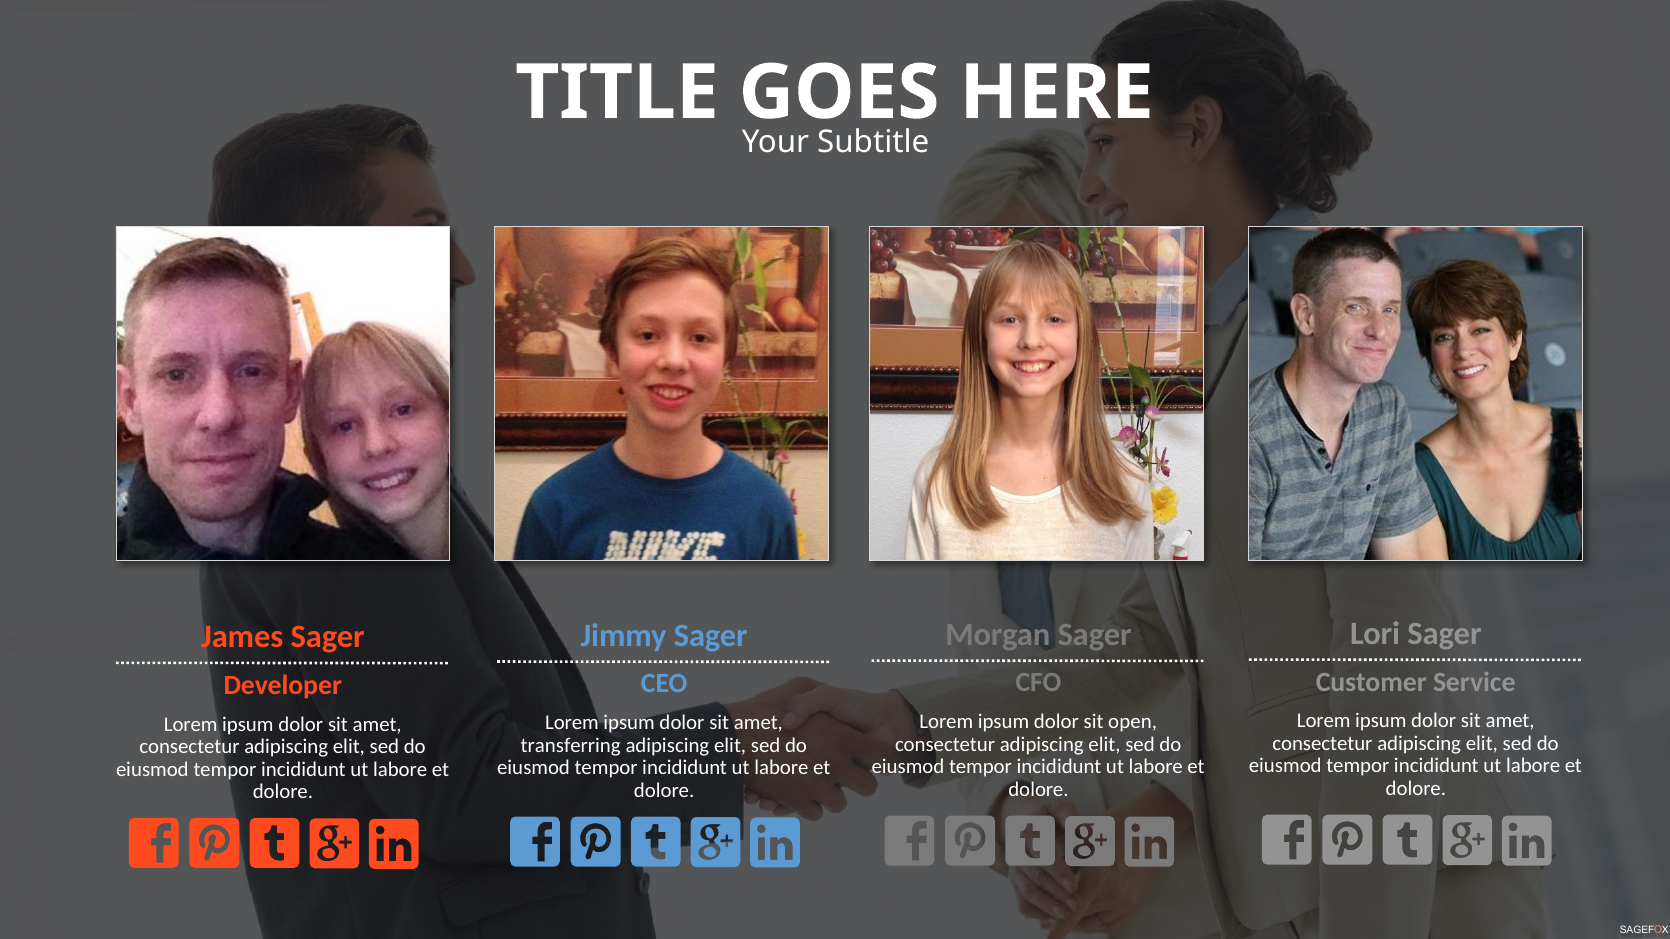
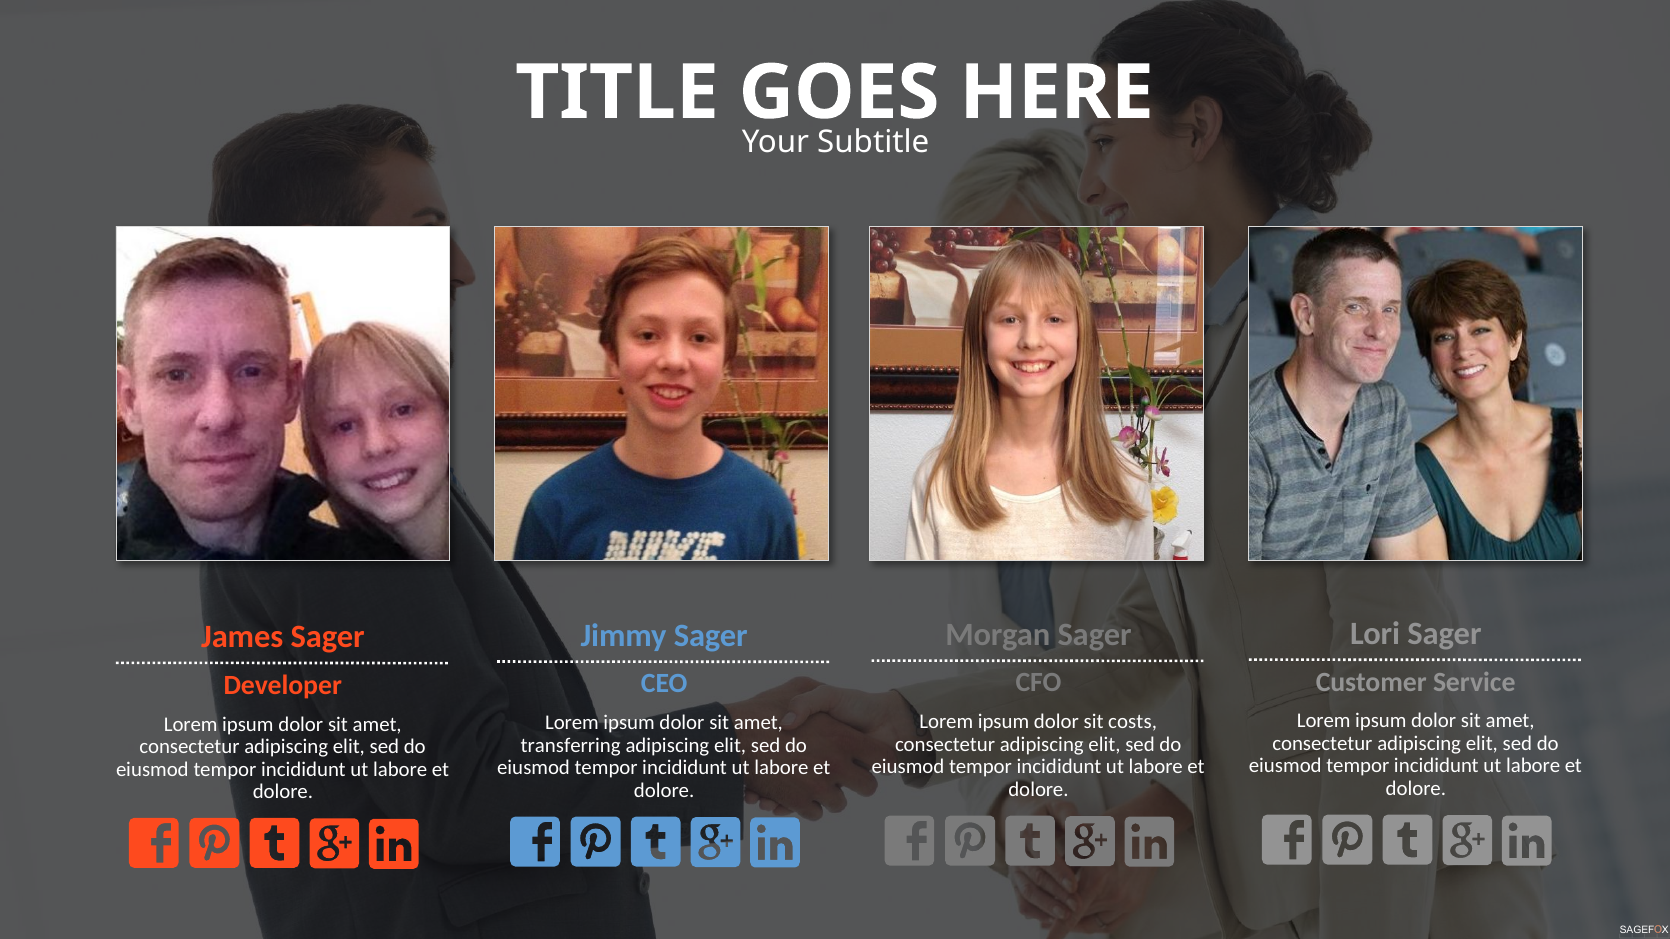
open: open -> costs
